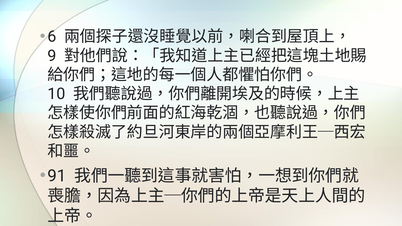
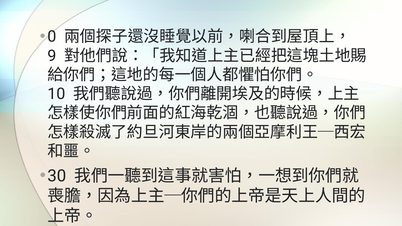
6: 6 -> 0
91: 91 -> 30
